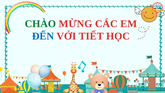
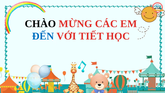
CHÀO colour: green -> black
